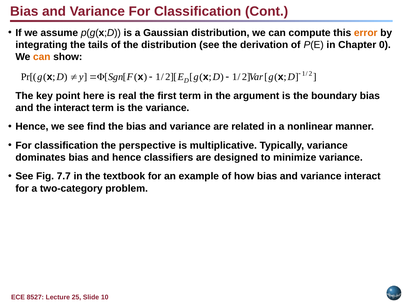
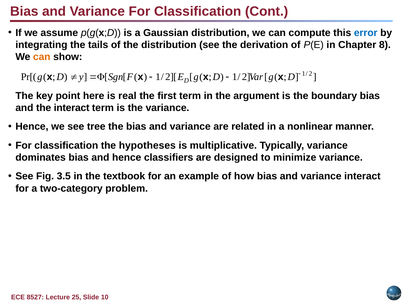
error colour: orange -> blue
0: 0 -> 8
find: find -> tree
perspective: perspective -> hypotheses
7.7: 7.7 -> 3.5
